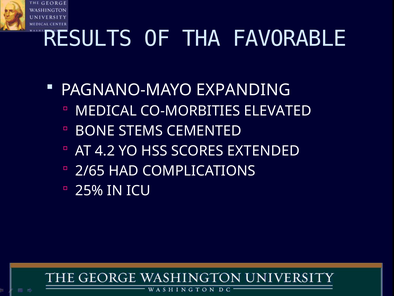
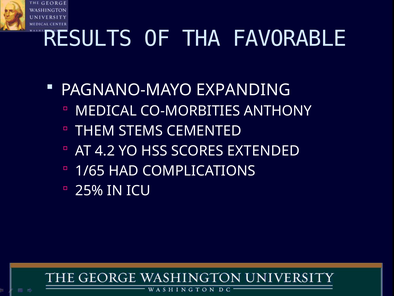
ELEVATED: ELEVATED -> ANTHONY
BONE: BONE -> THEM
2/65: 2/65 -> 1/65
